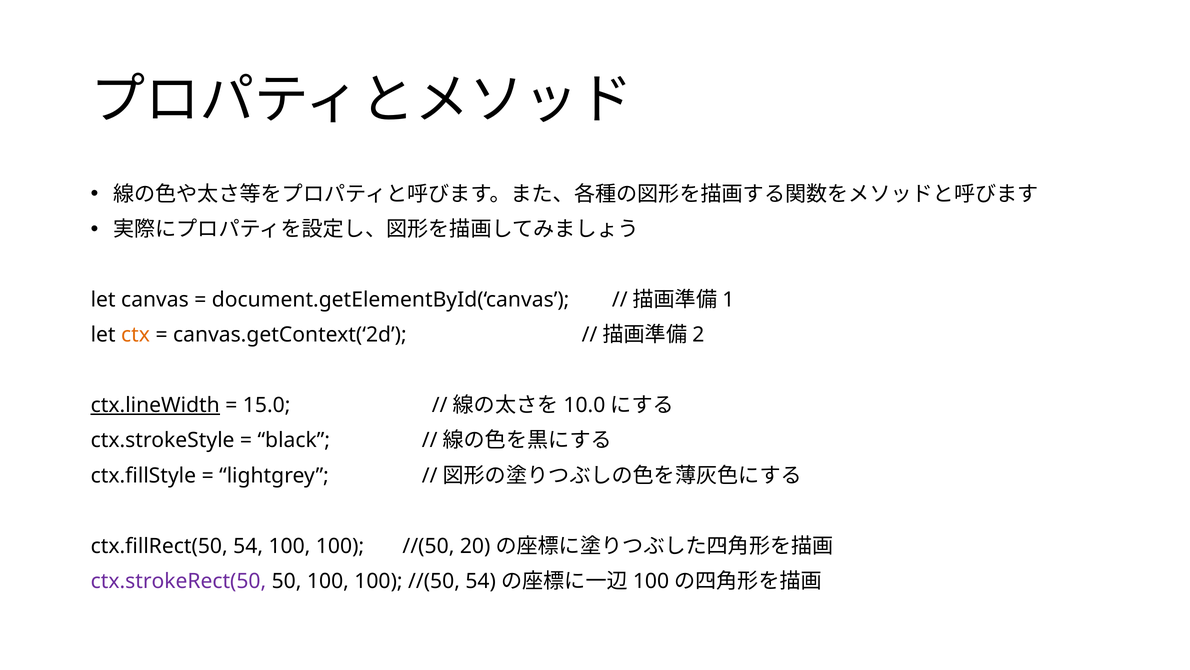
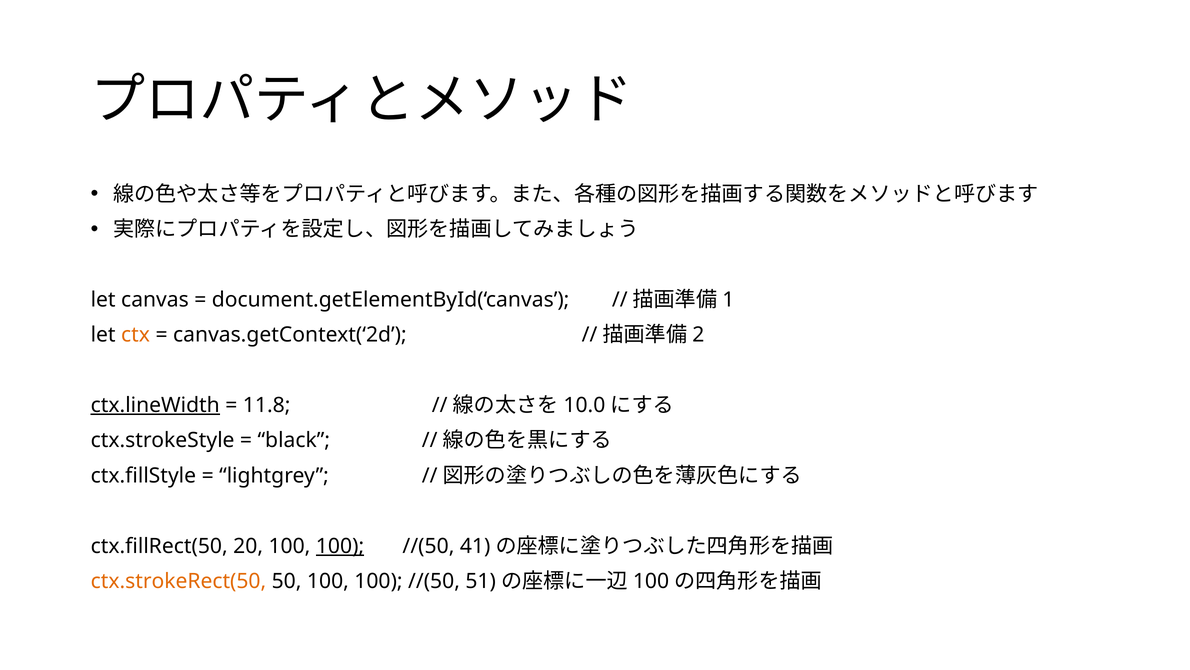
15.0: 15.0 -> 11.8
ctx.fillRect(50 54: 54 -> 20
100 at (340, 546) underline: none -> present
20: 20 -> 41
ctx.strokeRect(50 colour: purple -> orange
//(50 54: 54 -> 51
